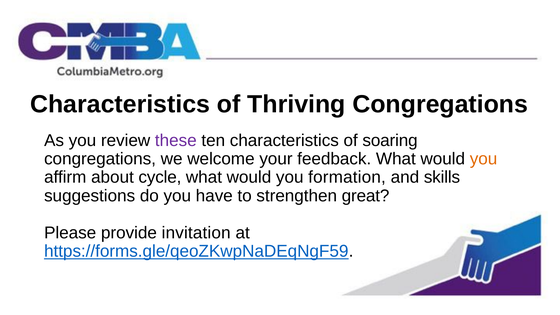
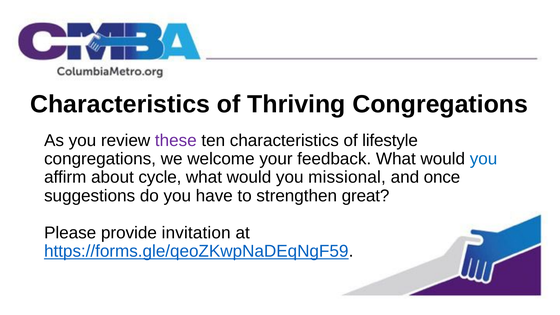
soaring: soaring -> lifestyle
you at (484, 159) colour: orange -> blue
formation: formation -> missional
skills: skills -> once
